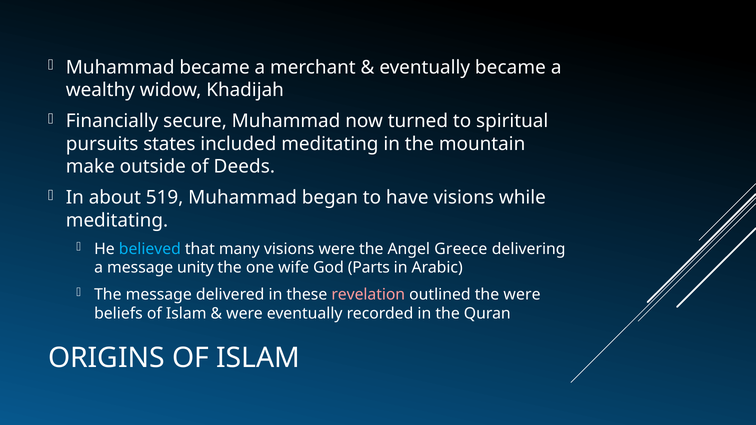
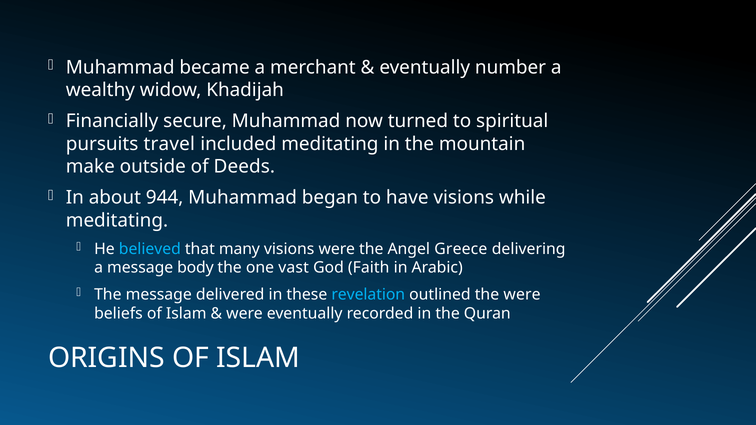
eventually became: became -> number
states: states -> travel
519: 519 -> 944
unity: unity -> body
wife: wife -> vast
Parts: Parts -> Faith
revelation colour: pink -> light blue
